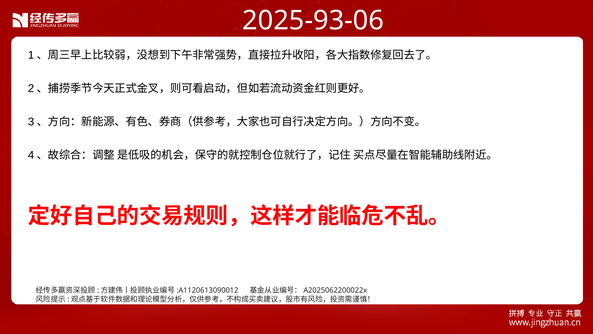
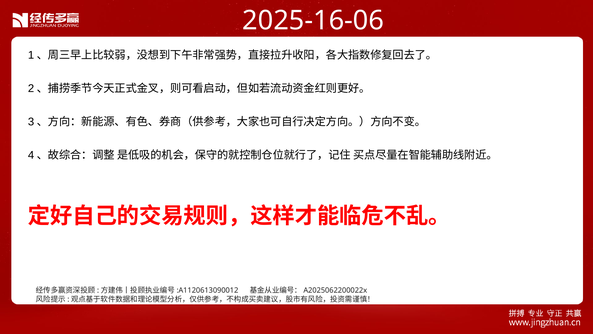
2025-93-06: 2025-93-06 -> 2025-16-06
